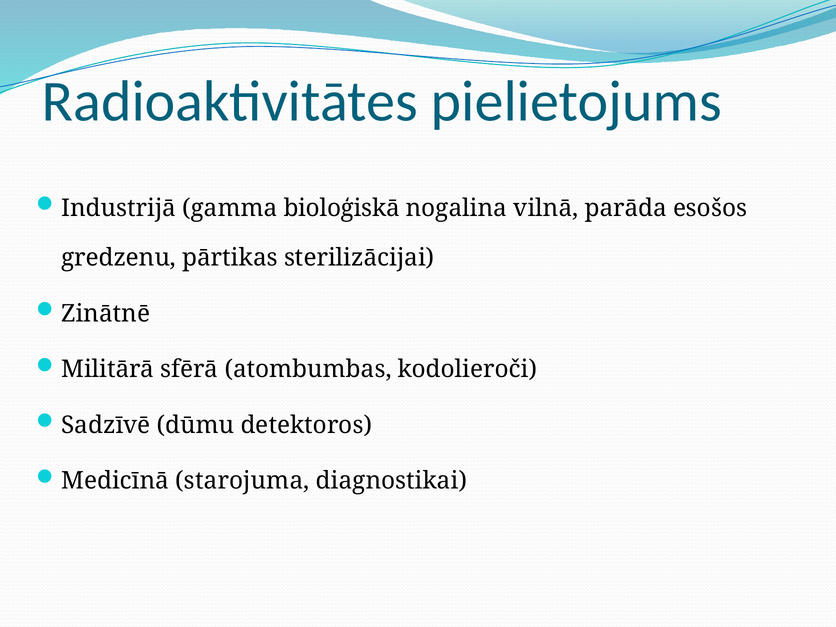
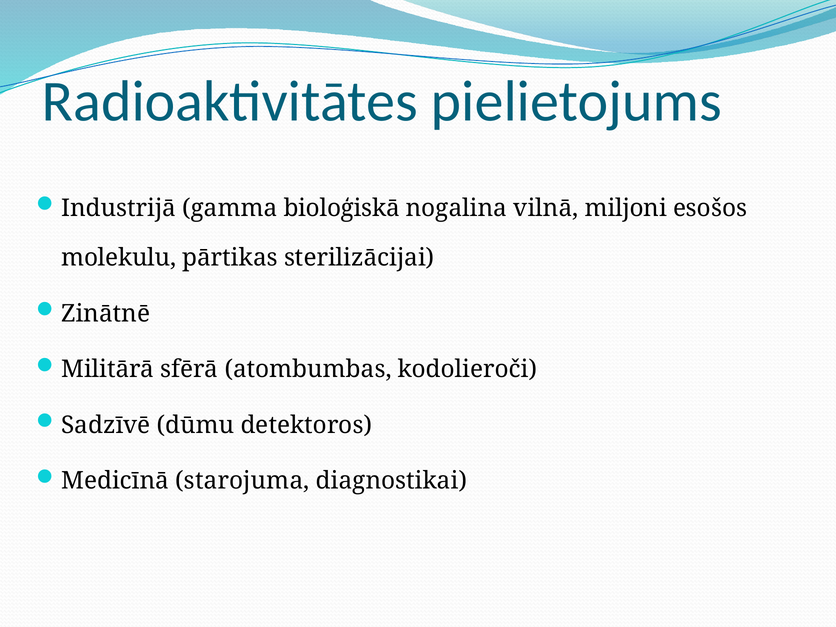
parāda: parāda -> miljoni
gredzenu: gredzenu -> molekulu
